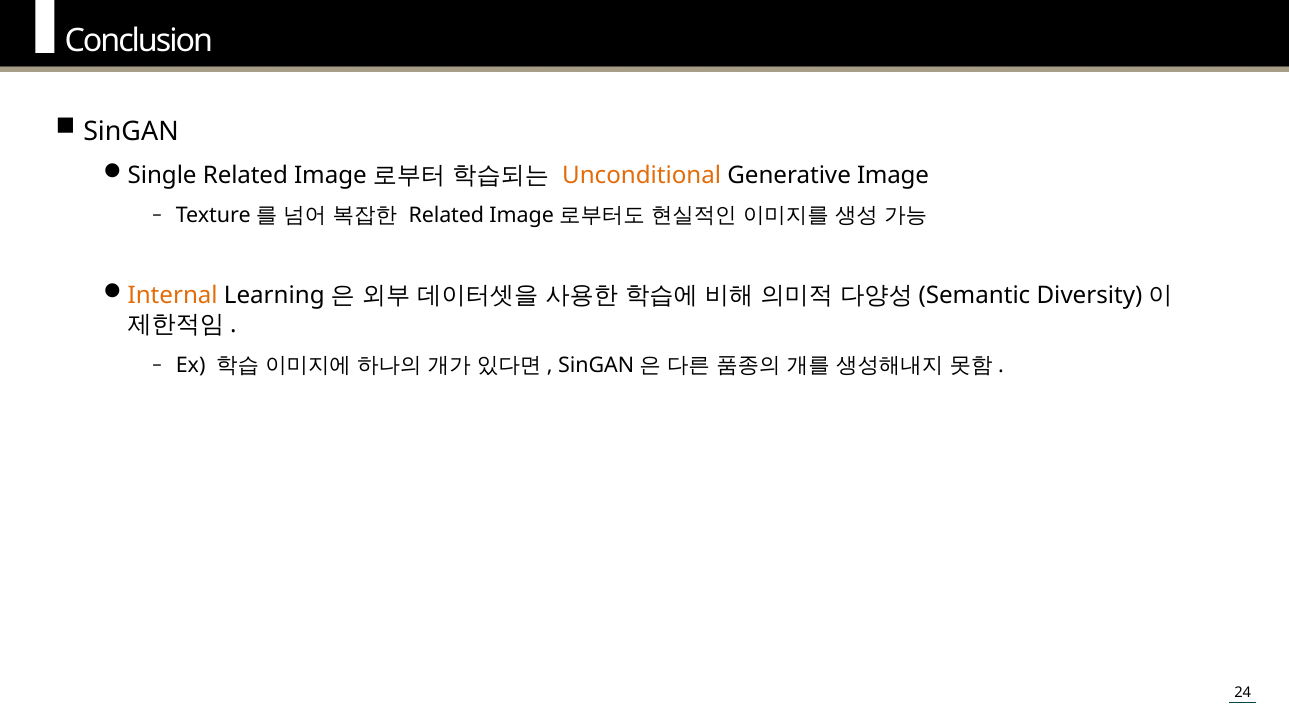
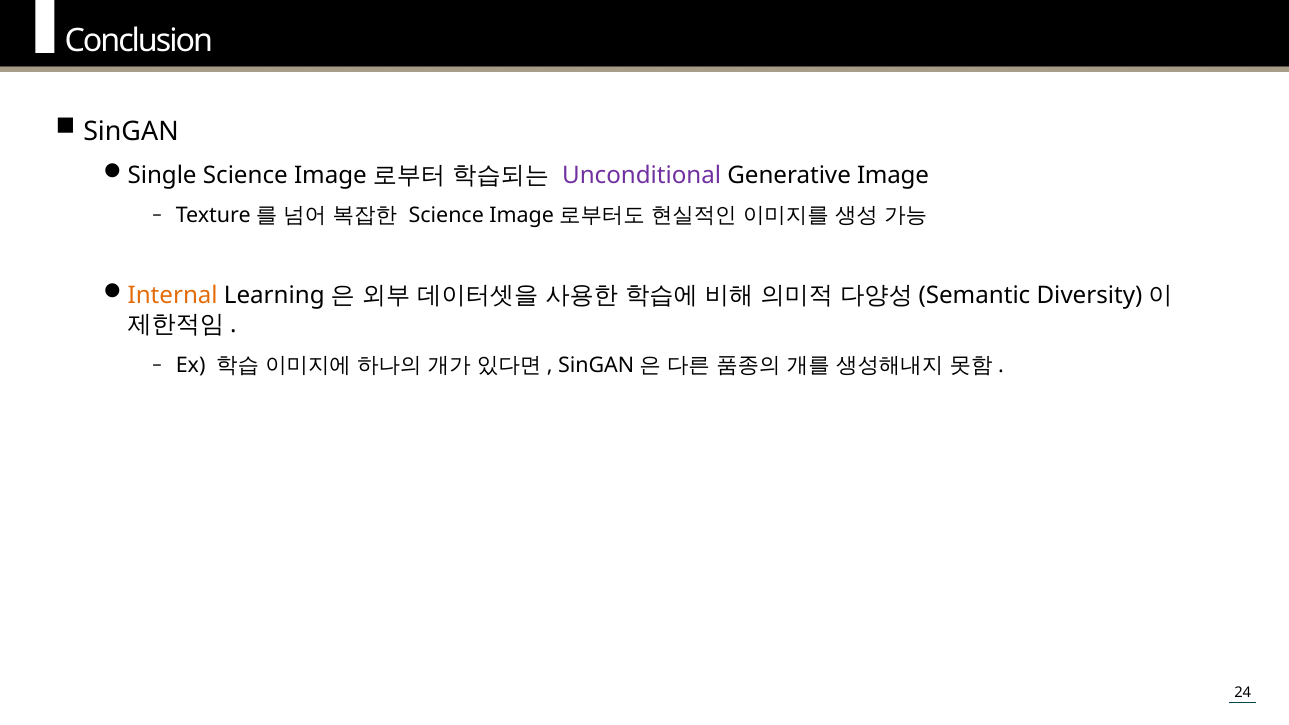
Single Related: Related -> Science
Unconditional colour: orange -> purple
Related at (446, 216): Related -> Science
